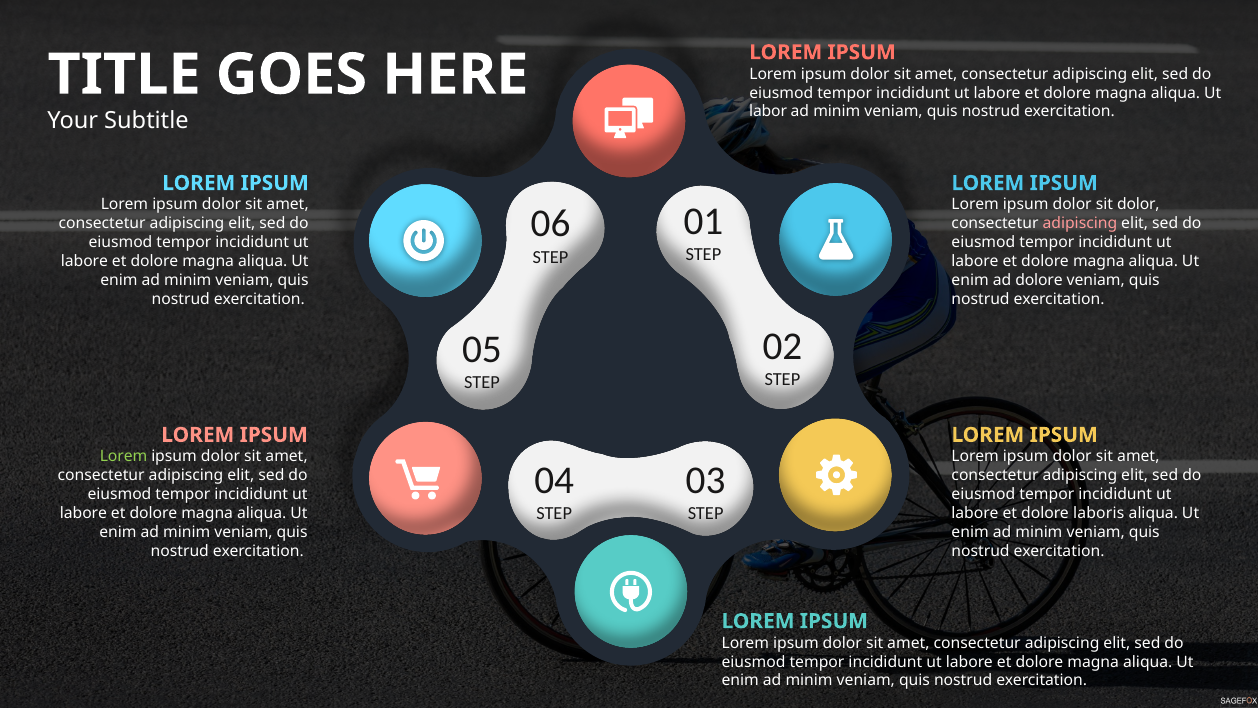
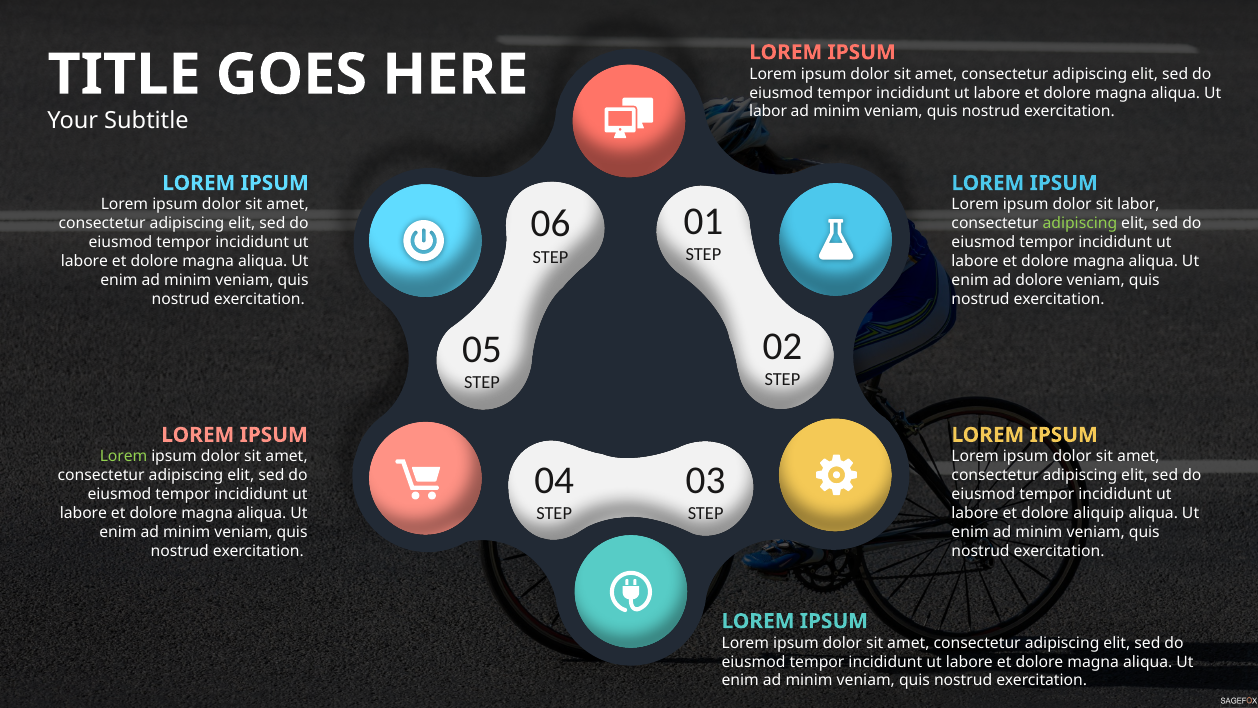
sit dolor: dolor -> labor
adipiscing at (1080, 224) colour: pink -> light green
laboris: laboris -> aliquip
